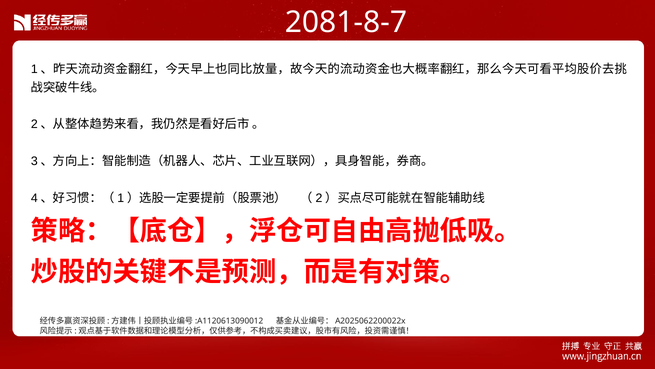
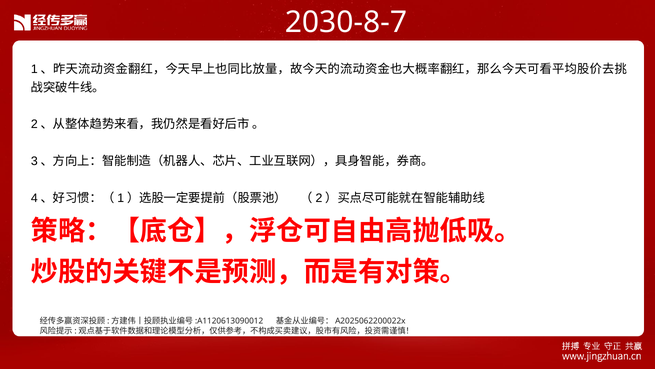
2081-8-7: 2081-8-7 -> 2030-8-7
